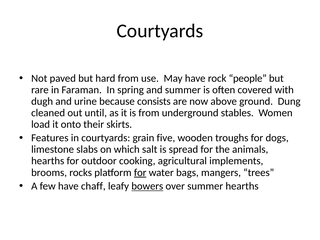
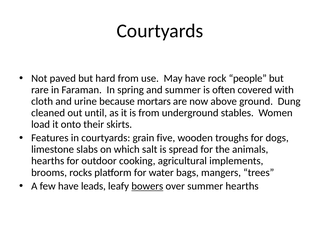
dugh: dugh -> cloth
consists: consists -> mortars
for at (140, 172) underline: present -> none
chaff: chaff -> leads
